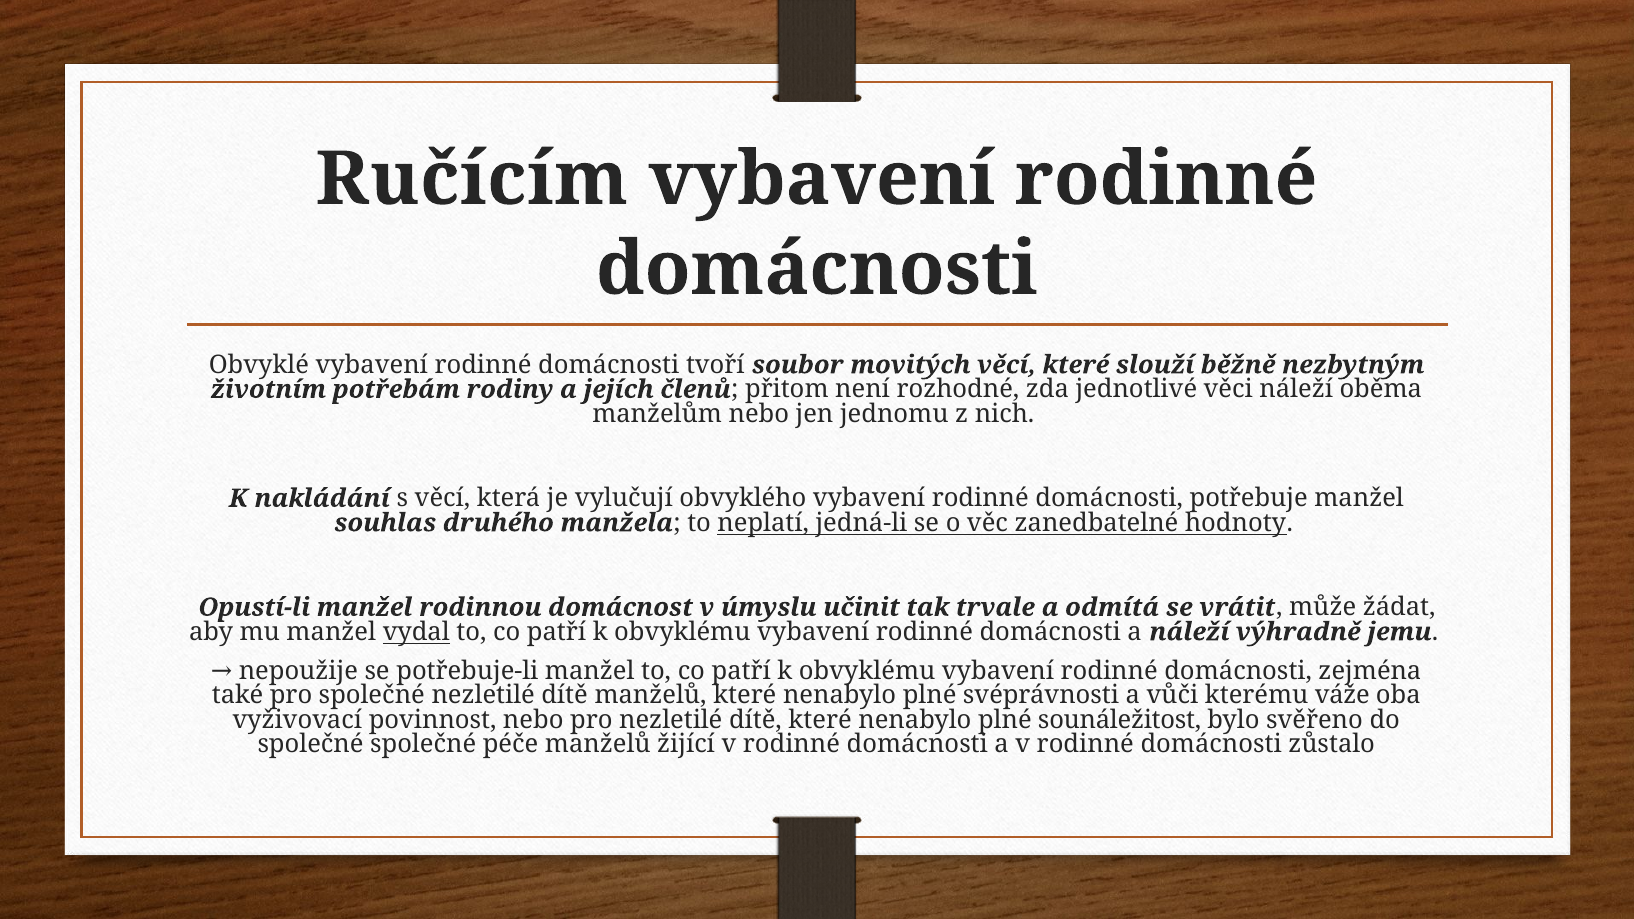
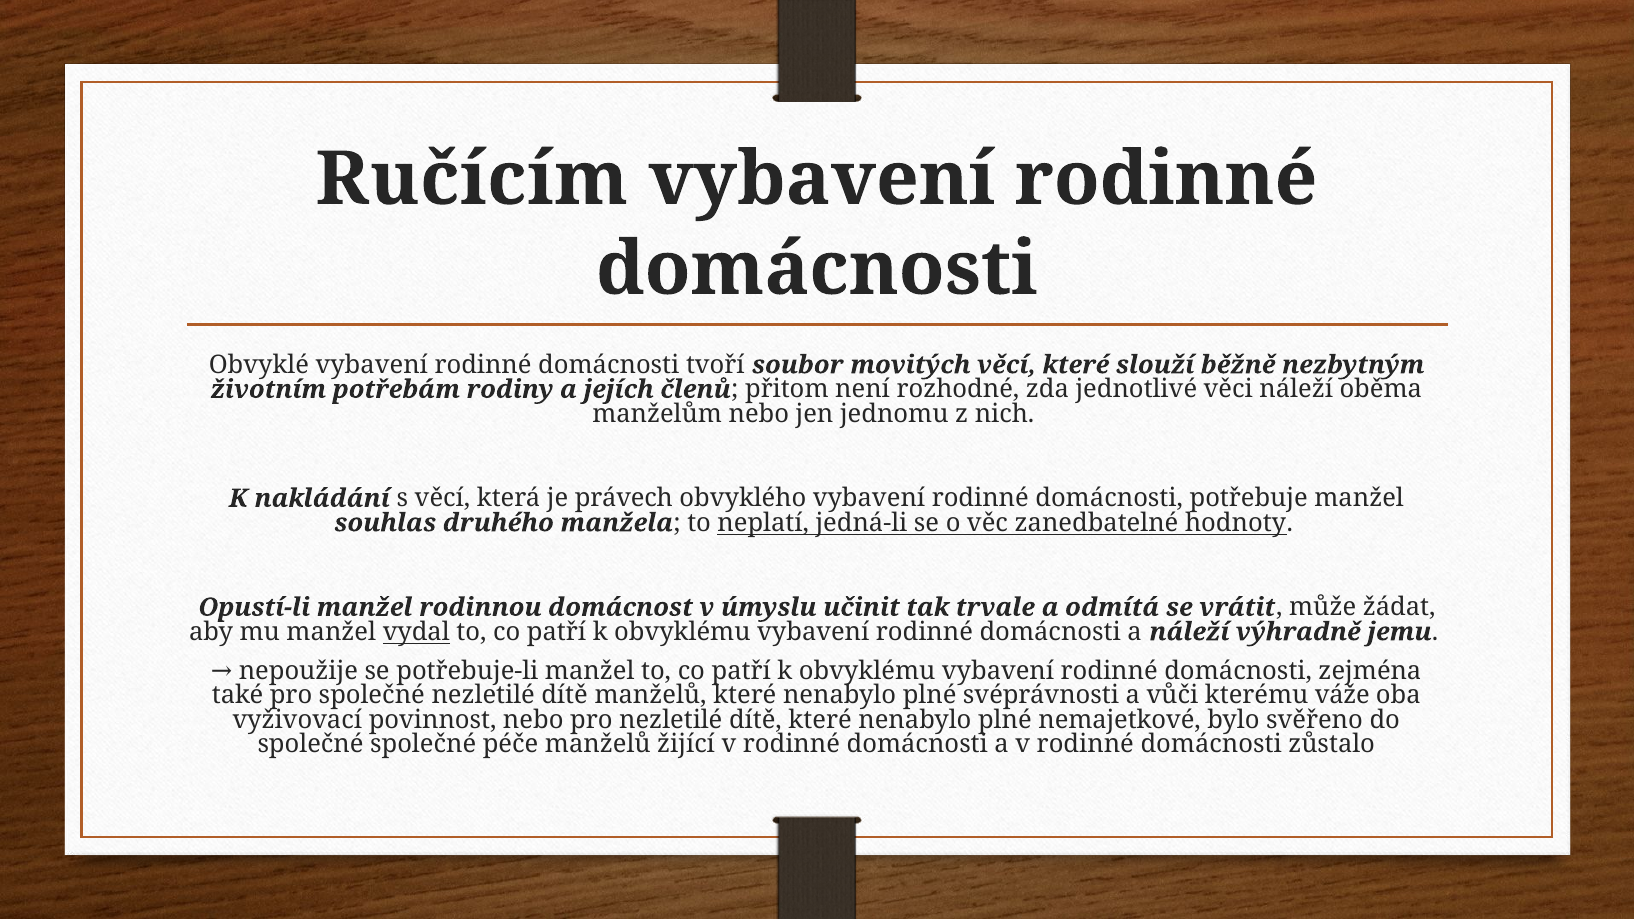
vylučují: vylučují -> právech
sounáležitost: sounáležitost -> nemajetkové
